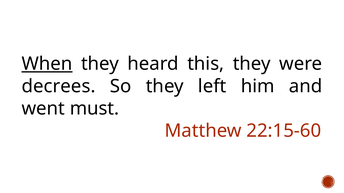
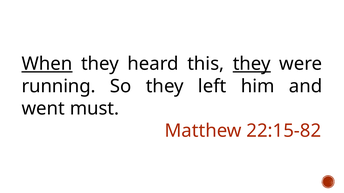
they at (252, 64) underline: none -> present
decrees: decrees -> running
22:15-60: 22:15-60 -> 22:15-82
